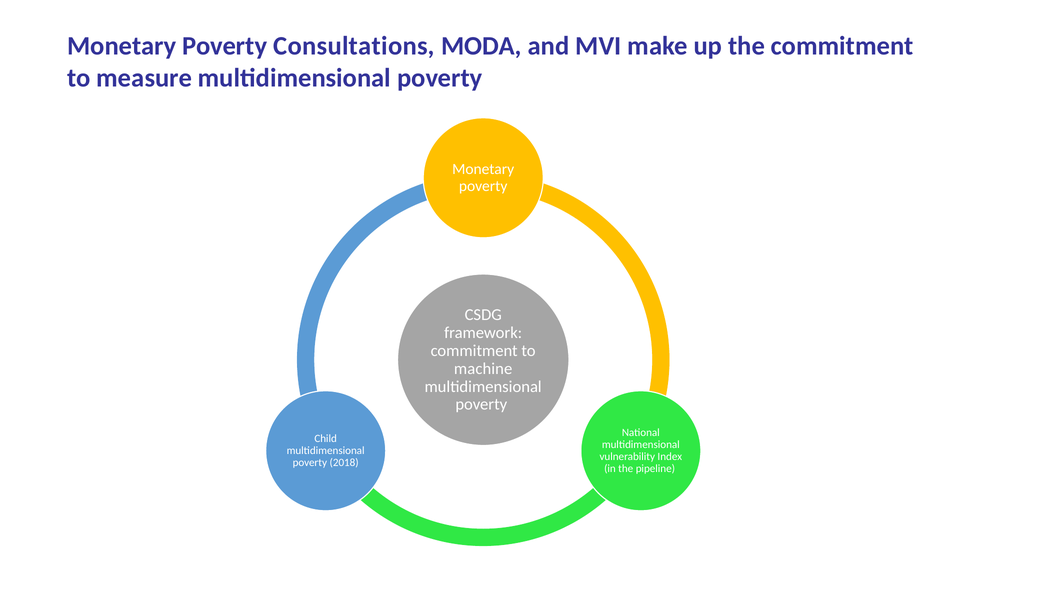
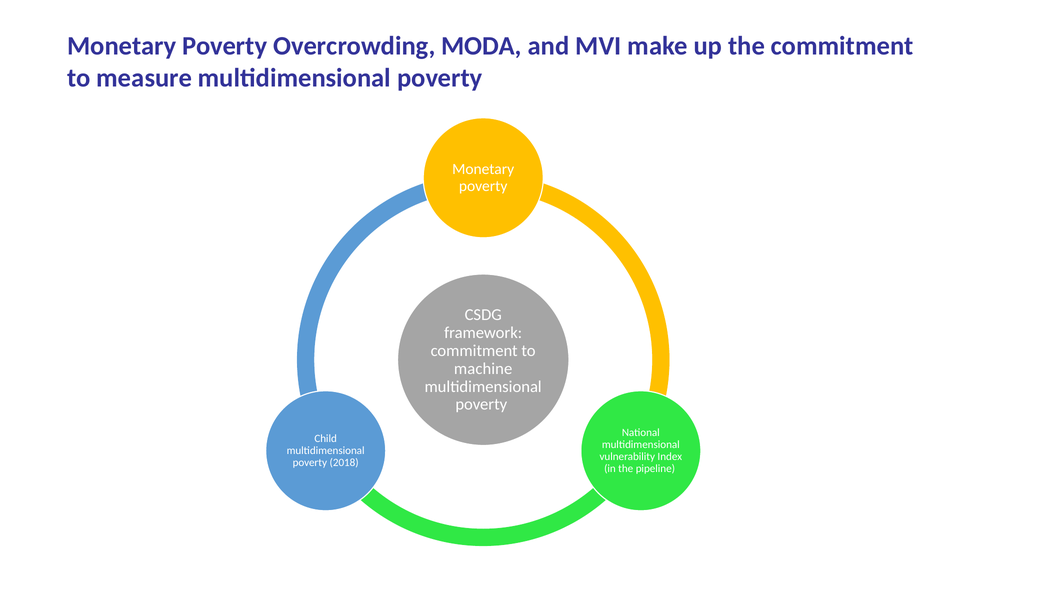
Consultations: Consultations -> Overcrowding
